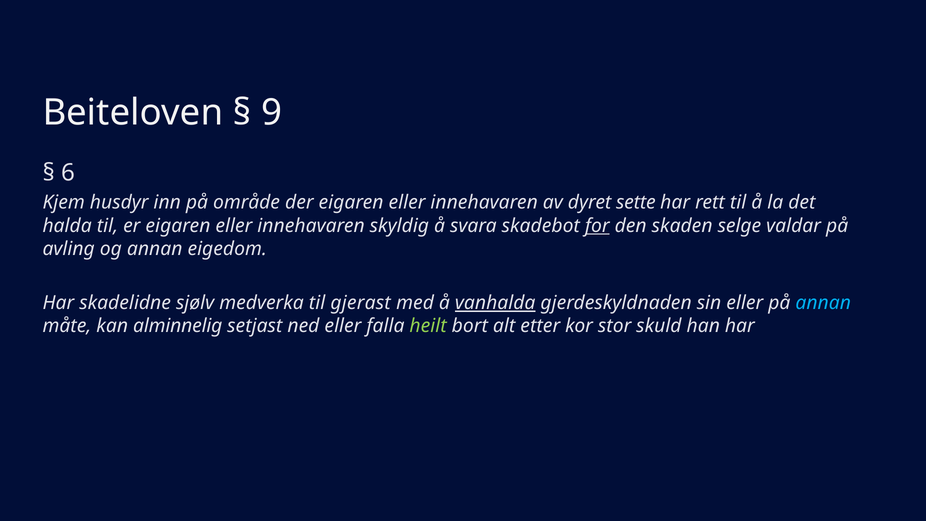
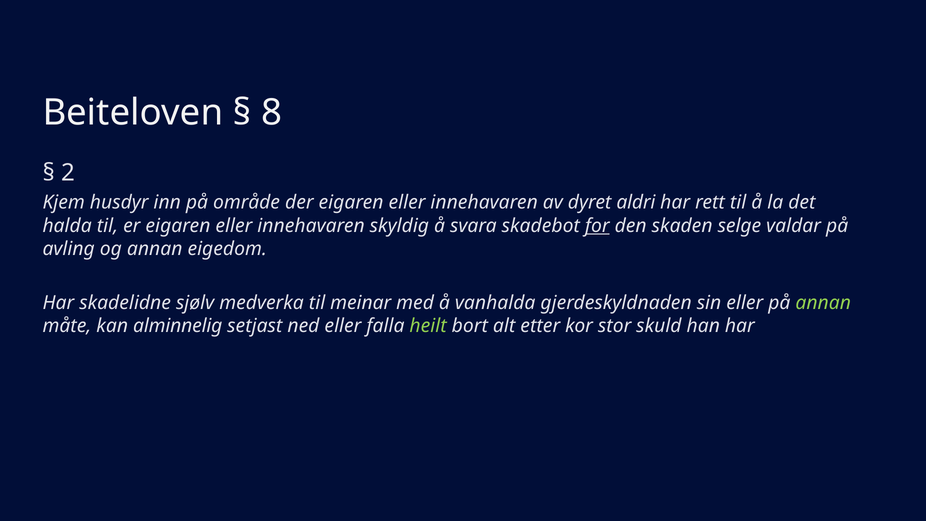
9: 9 -> 8
6: 6 -> 2
sette: sette -> aldri
gjerast: gjerast -> meinar
vanhalda underline: present -> none
annan at (823, 303) colour: light blue -> light green
